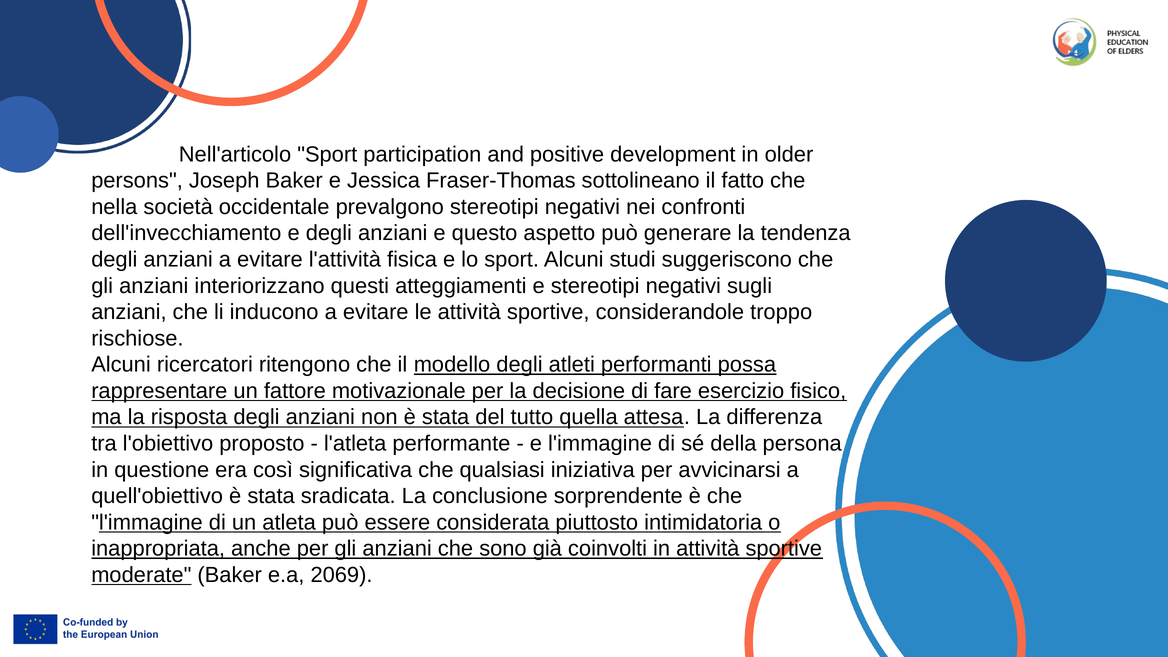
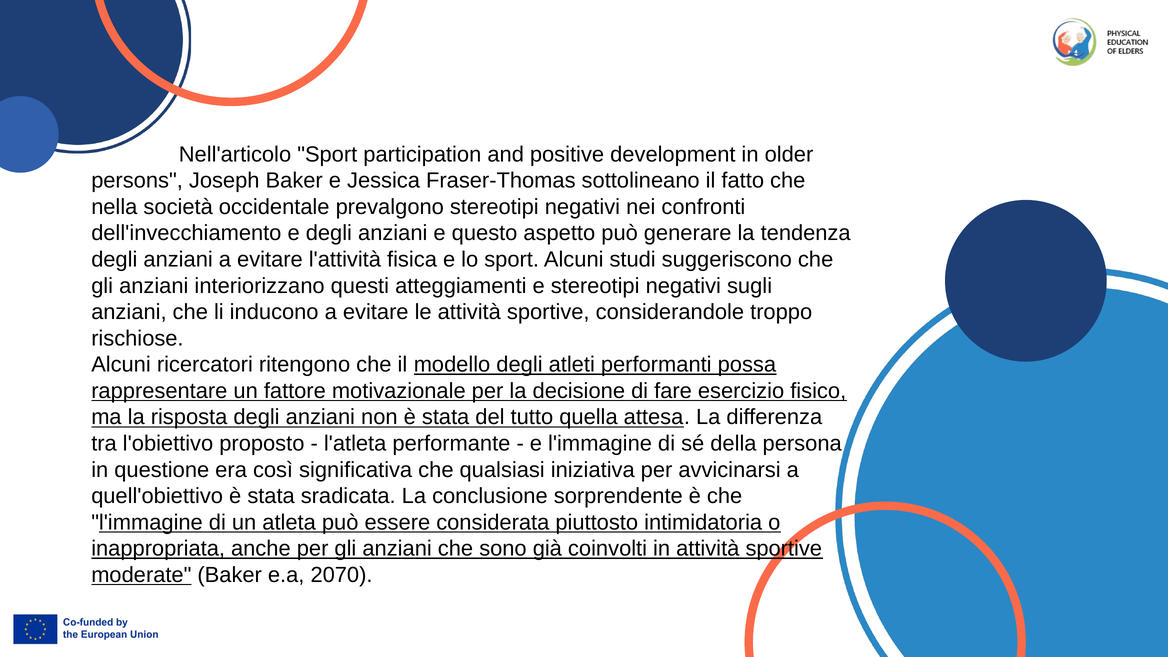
2069: 2069 -> 2070
